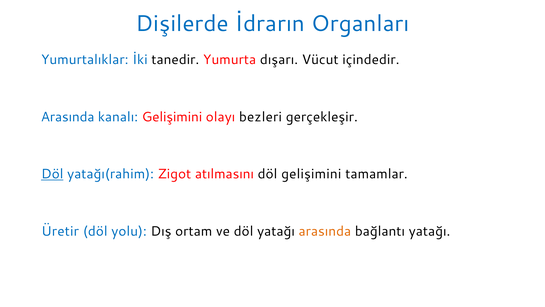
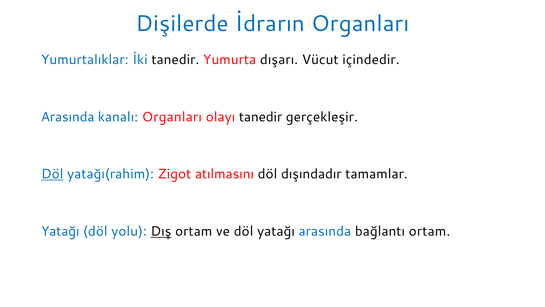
kanalı Gelişimini: Gelişimini -> Organları
olayı bezleri: bezleri -> tanedir
döl gelişimini: gelişimini -> dışındadır
Üretir at (60, 231): Üretir -> Yatağı
Dış underline: none -> present
arasında at (325, 231) colour: orange -> blue
bağlantı yatağı: yatağı -> ortam
